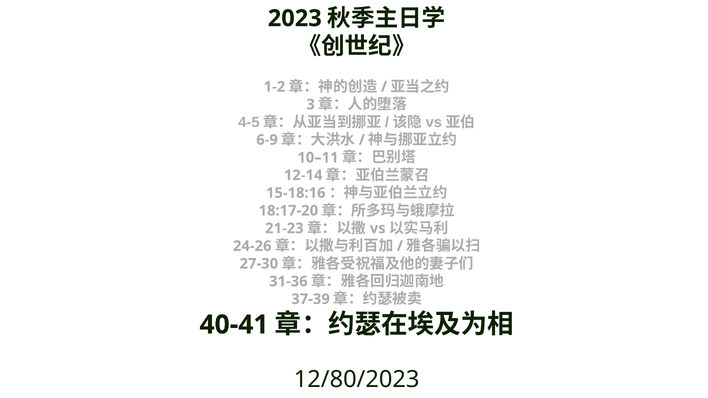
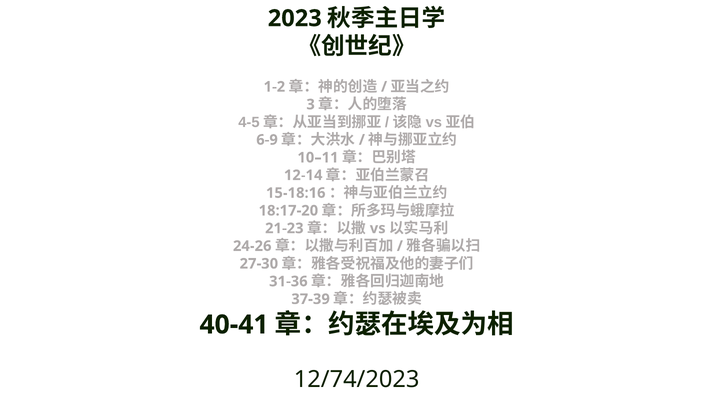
12/80/2023: 12/80/2023 -> 12/74/2023
